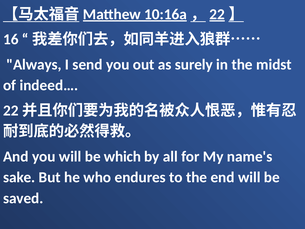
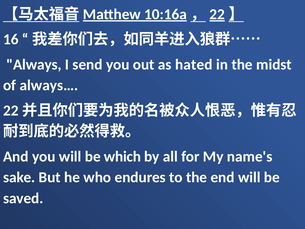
surely: surely -> hated
indeed…: indeed… -> always…
